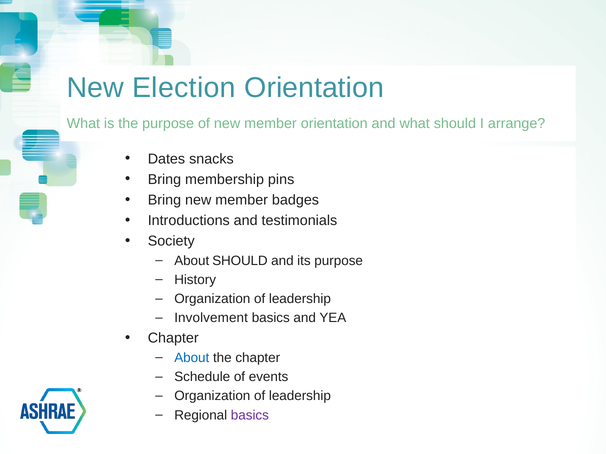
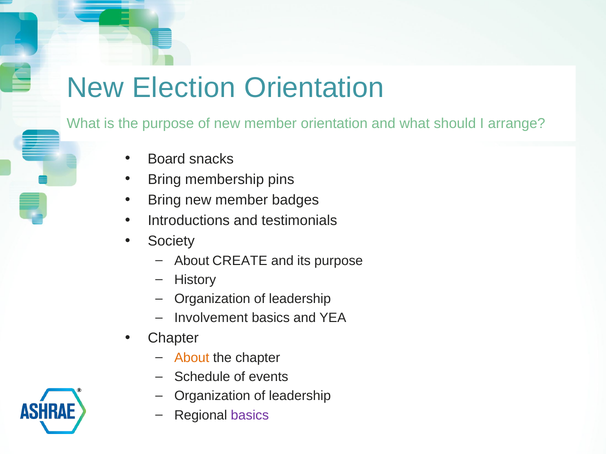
Dates: Dates -> Board
About SHOULD: SHOULD -> CREATE
About at (192, 358) colour: blue -> orange
